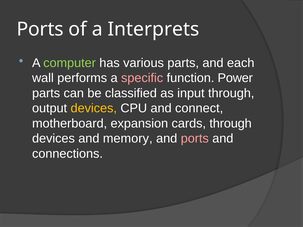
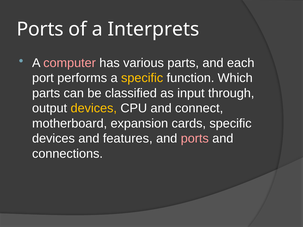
computer colour: light green -> pink
wall: wall -> port
specific at (142, 78) colour: pink -> yellow
Power: Power -> Which
cards through: through -> specific
memory: memory -> features
